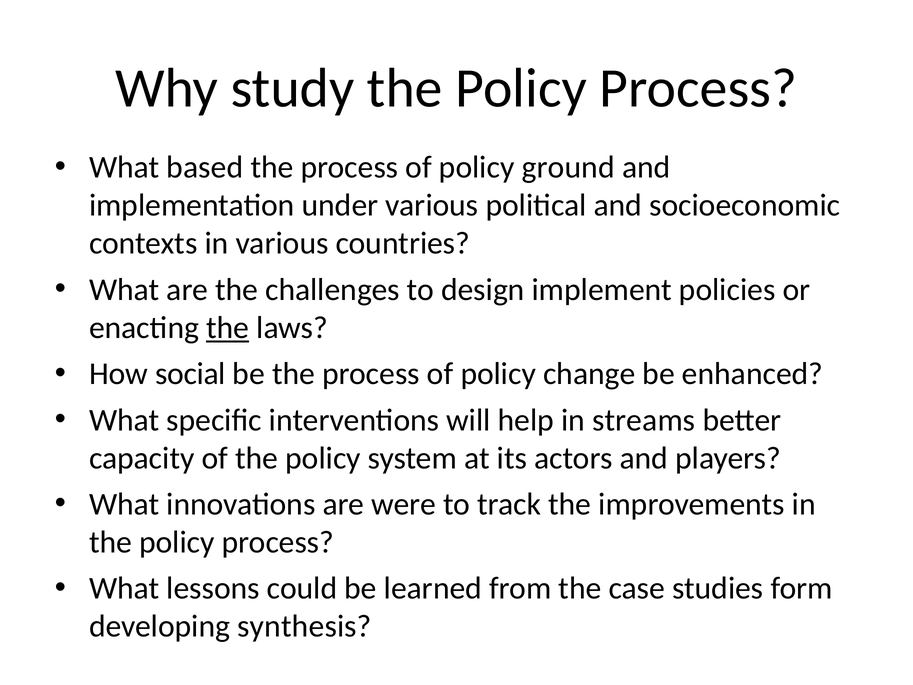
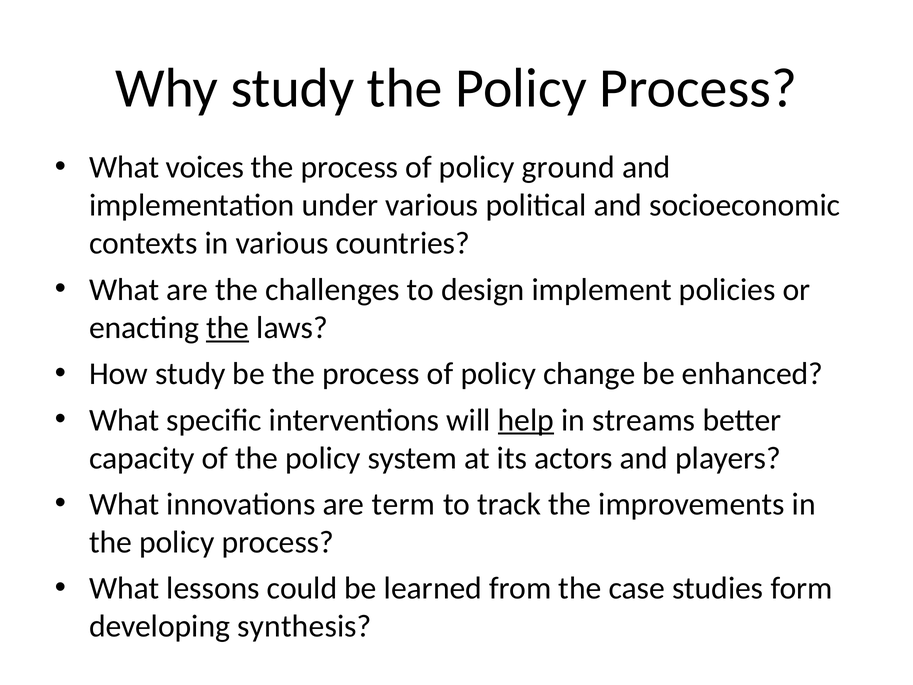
based: based -> voices
How social: social -> study
help underline: none -> present
were: were -> term
